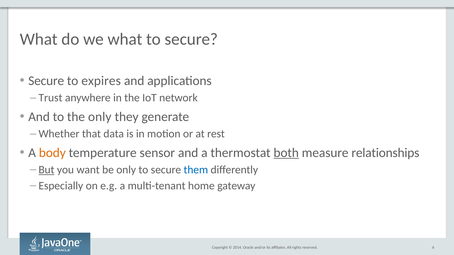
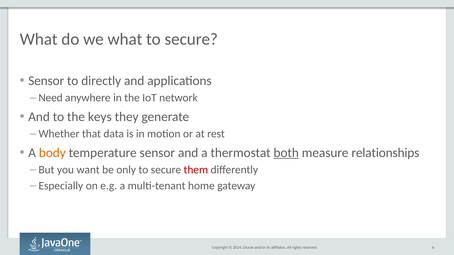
Secure at (46, 81): Secure -> Sensor
expires: expires -> directly
Trust: Trust -> Need
the only: only -> keys
But underline: present -> none
them colour: blue -> red
